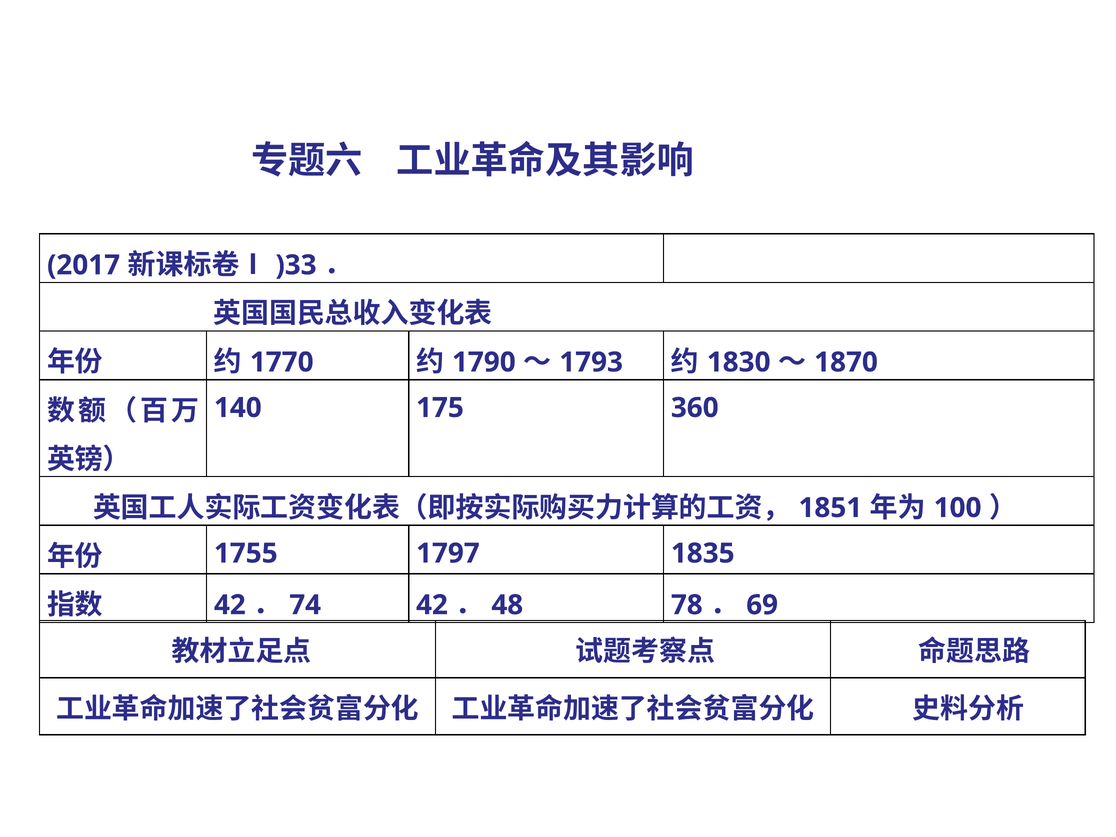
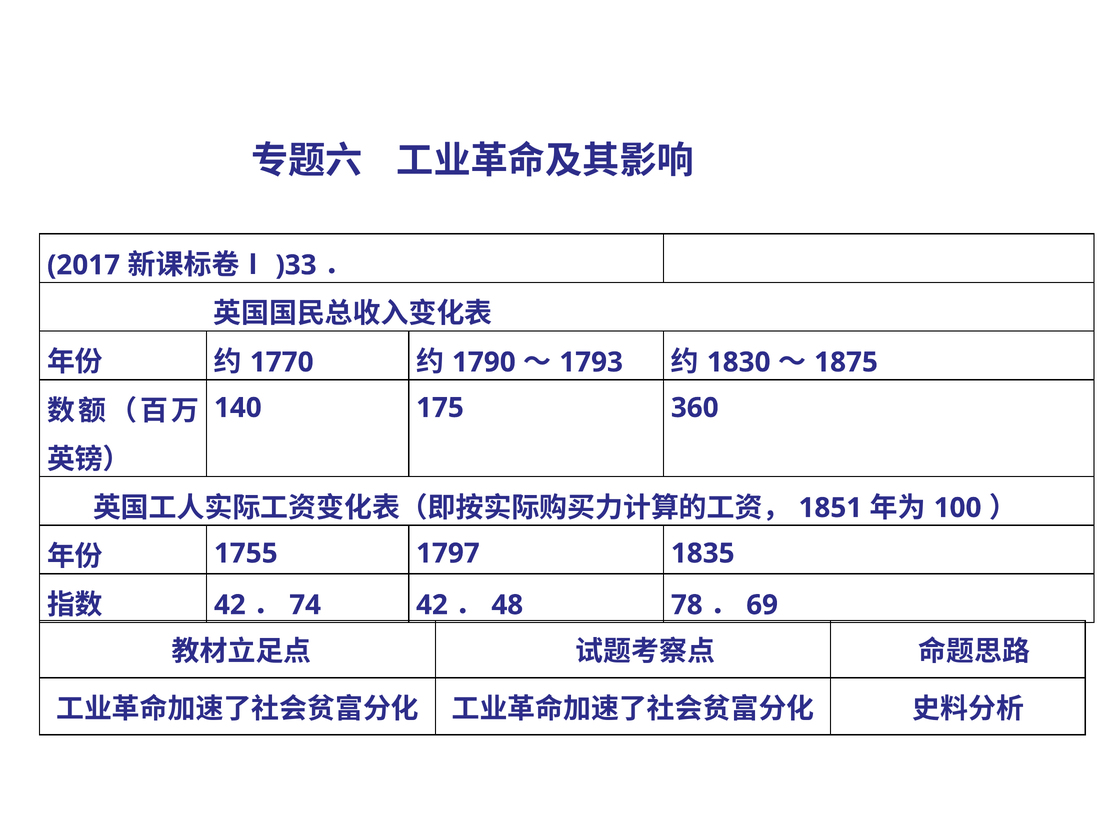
1870: 1870 -> 1875
